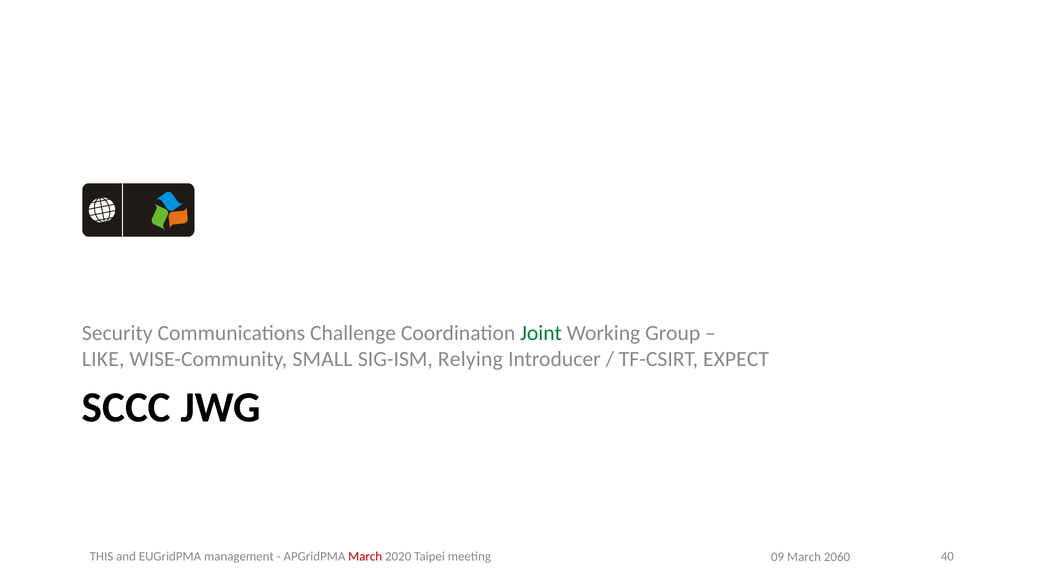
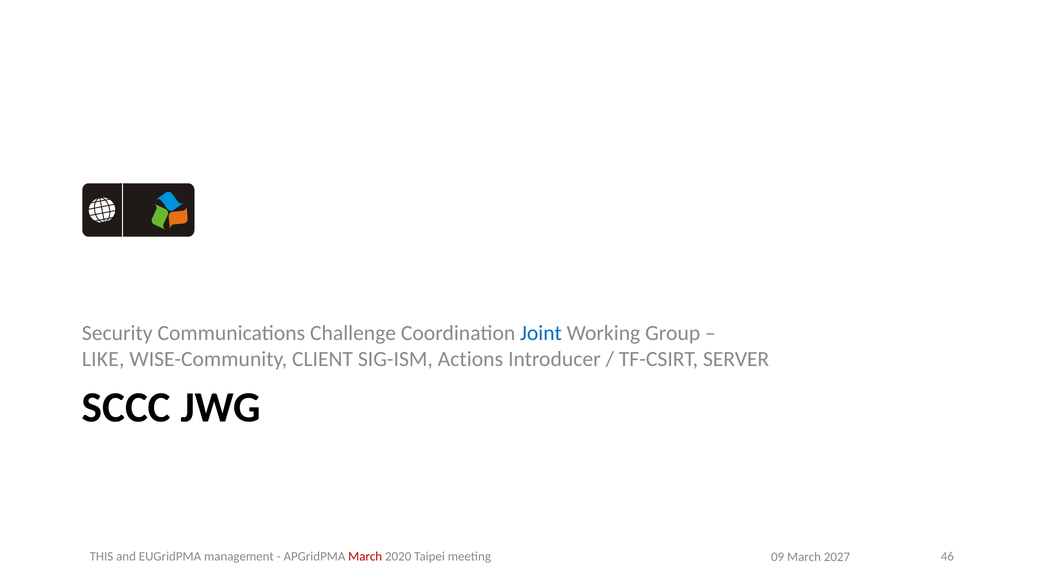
Joint colour: green -> blue
SMALL: SMALL -> CLIENT
Relying: Relying -> Actions
EXPECT: EXPECT -> SERVER
40: 40 -> 46
2060: 2060 -> 2027
